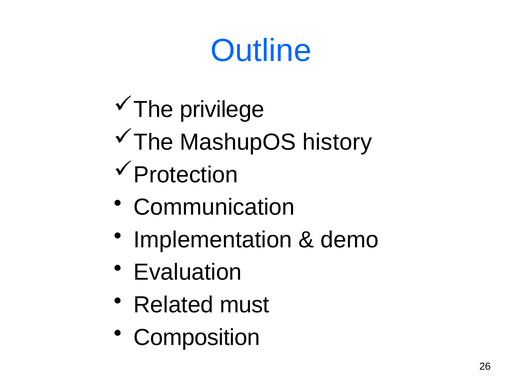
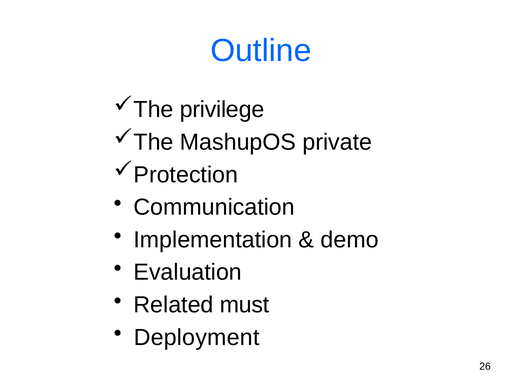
history: history -> private
Composition: Composition -> Deployment
